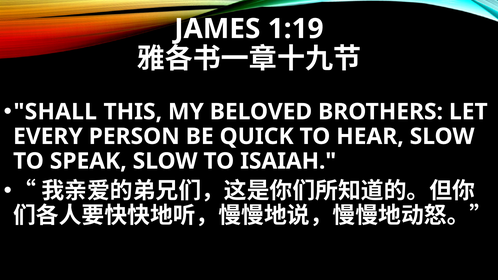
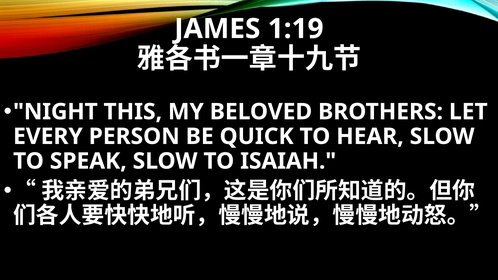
SHALL: SHALL -> NIGHT
